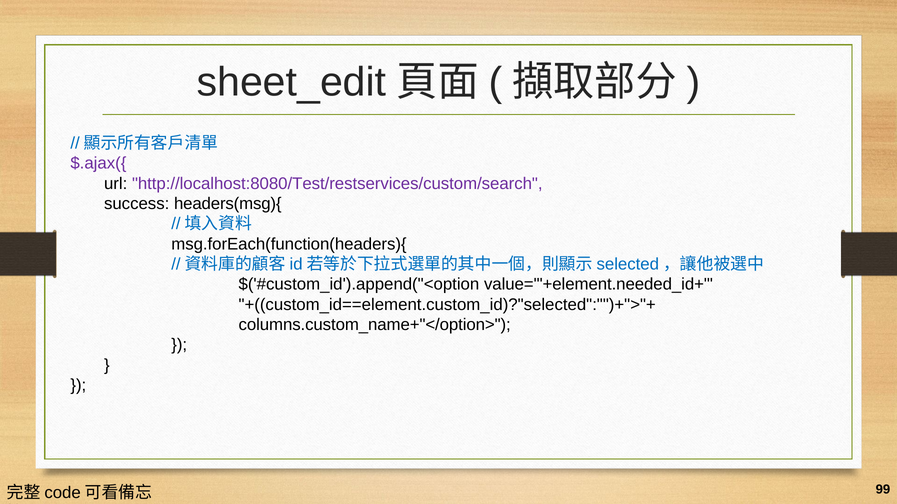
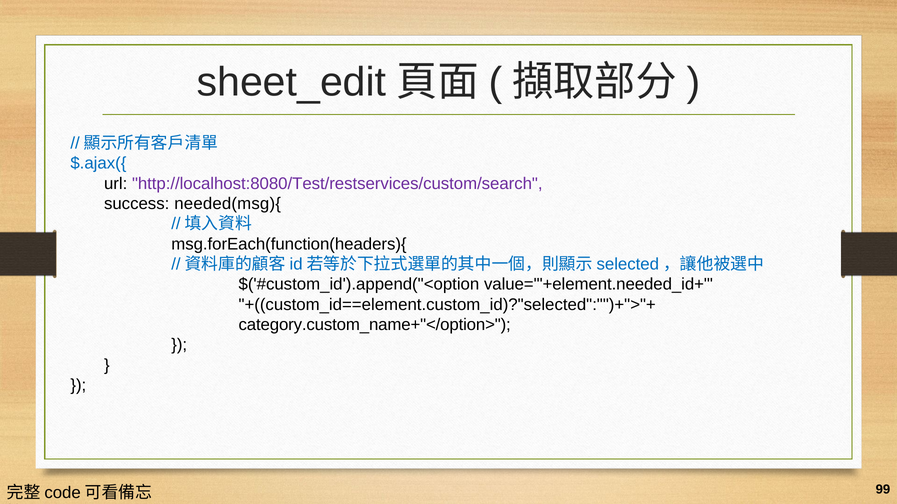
$.ajax({ colour: purple -> blue
headers(msg){: headers(msg){ -> needed(msg){
columns.custom_name+"</option>: columns.custom_name+"</option> -> category.custom_name+"</option>
